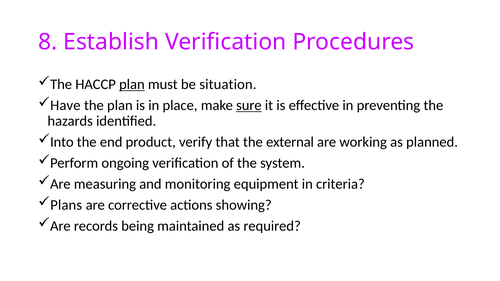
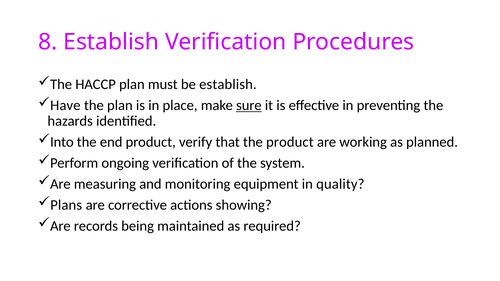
plan at (132, 85) underline: present -> none
be situation: situation -> establish
the external: external -> product
criteria: criteria -> quality
